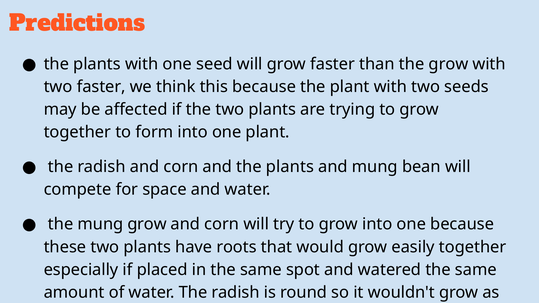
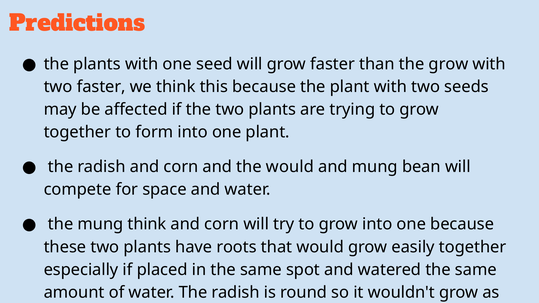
and the plants: plants -> would
mung grow: grow -> think
